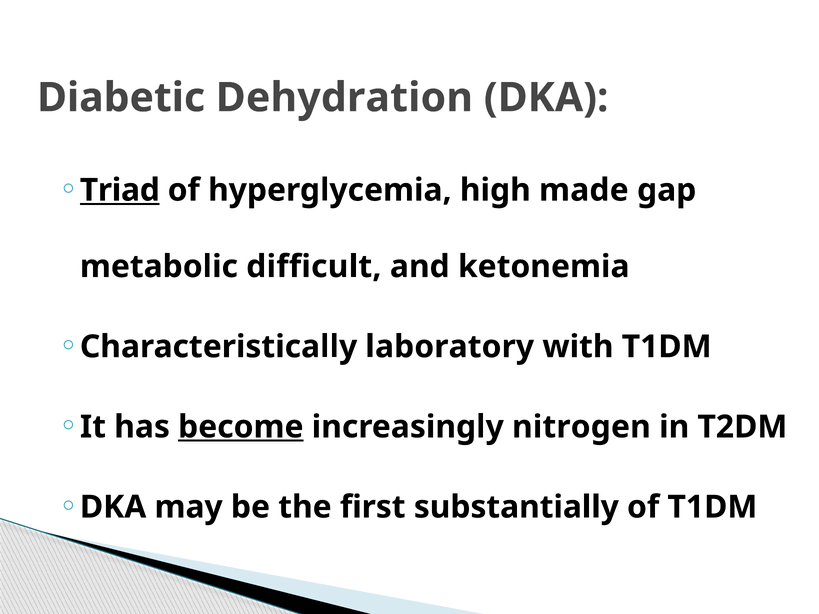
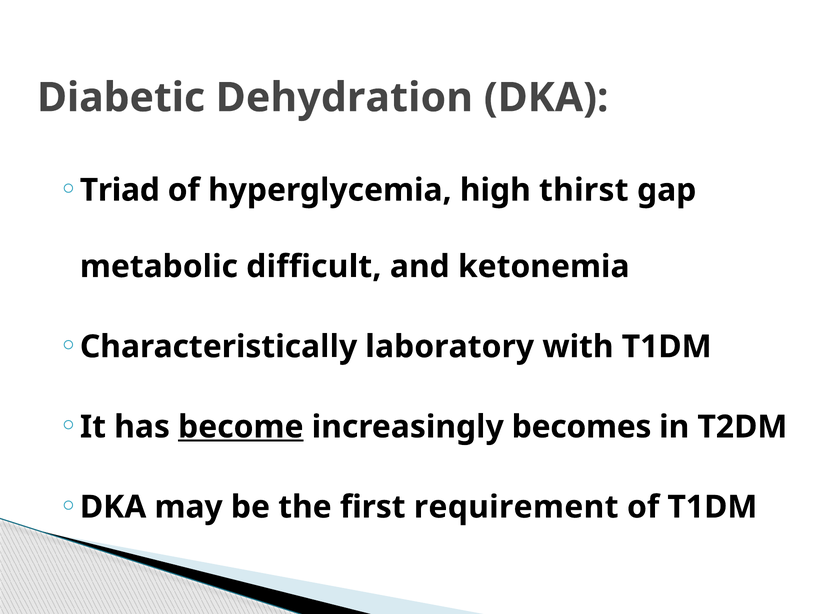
Triad underline: present -> none
made: made -> thirst
nitrogen: nitrogen -> becomes
substantially: substantially -> requirement
